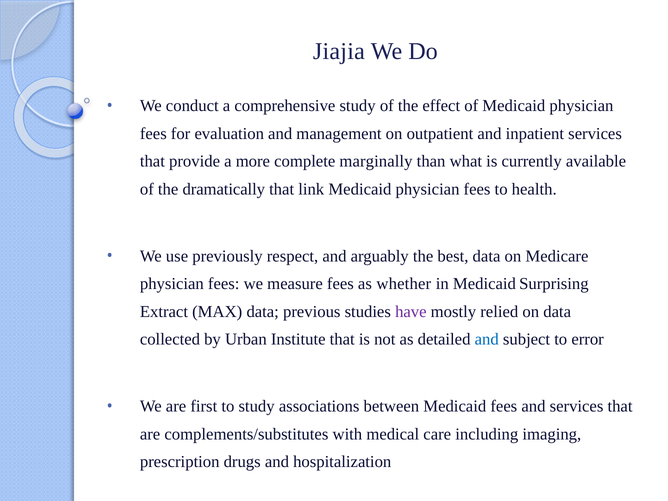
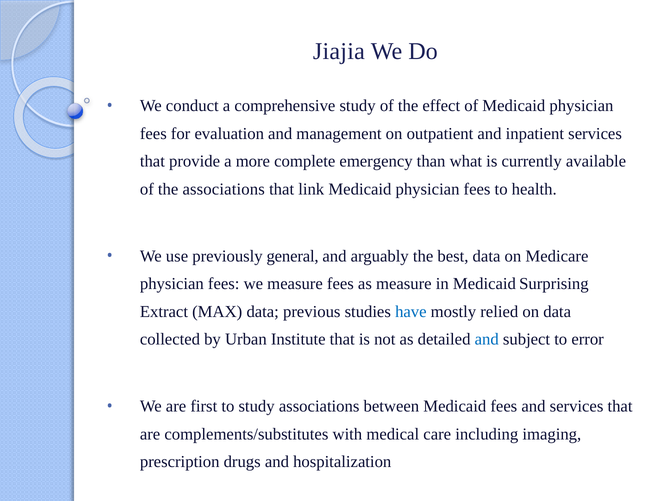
marginally: marginally -> emergency
the dramatically: dramatically -> associations
respect: respect -> general
as whether: whether -> measure
have colour: purple -> blue
